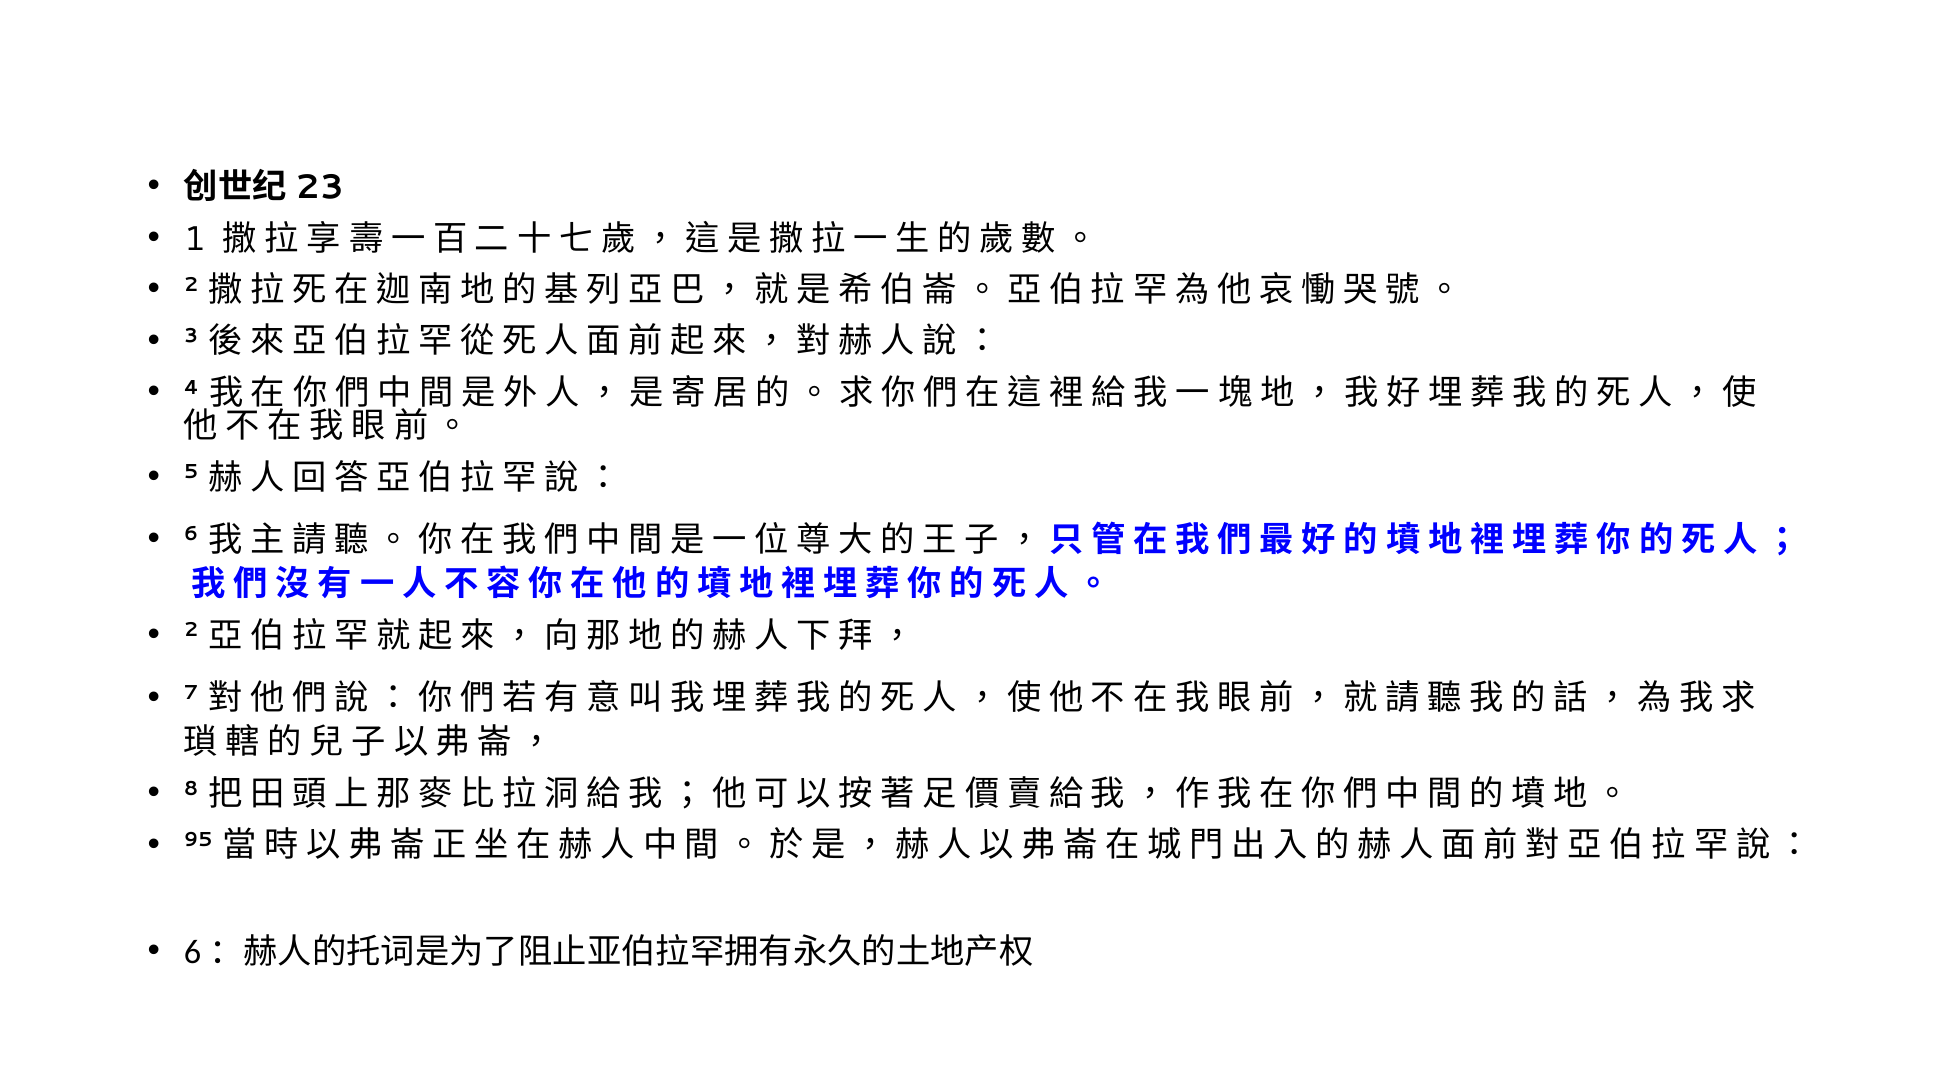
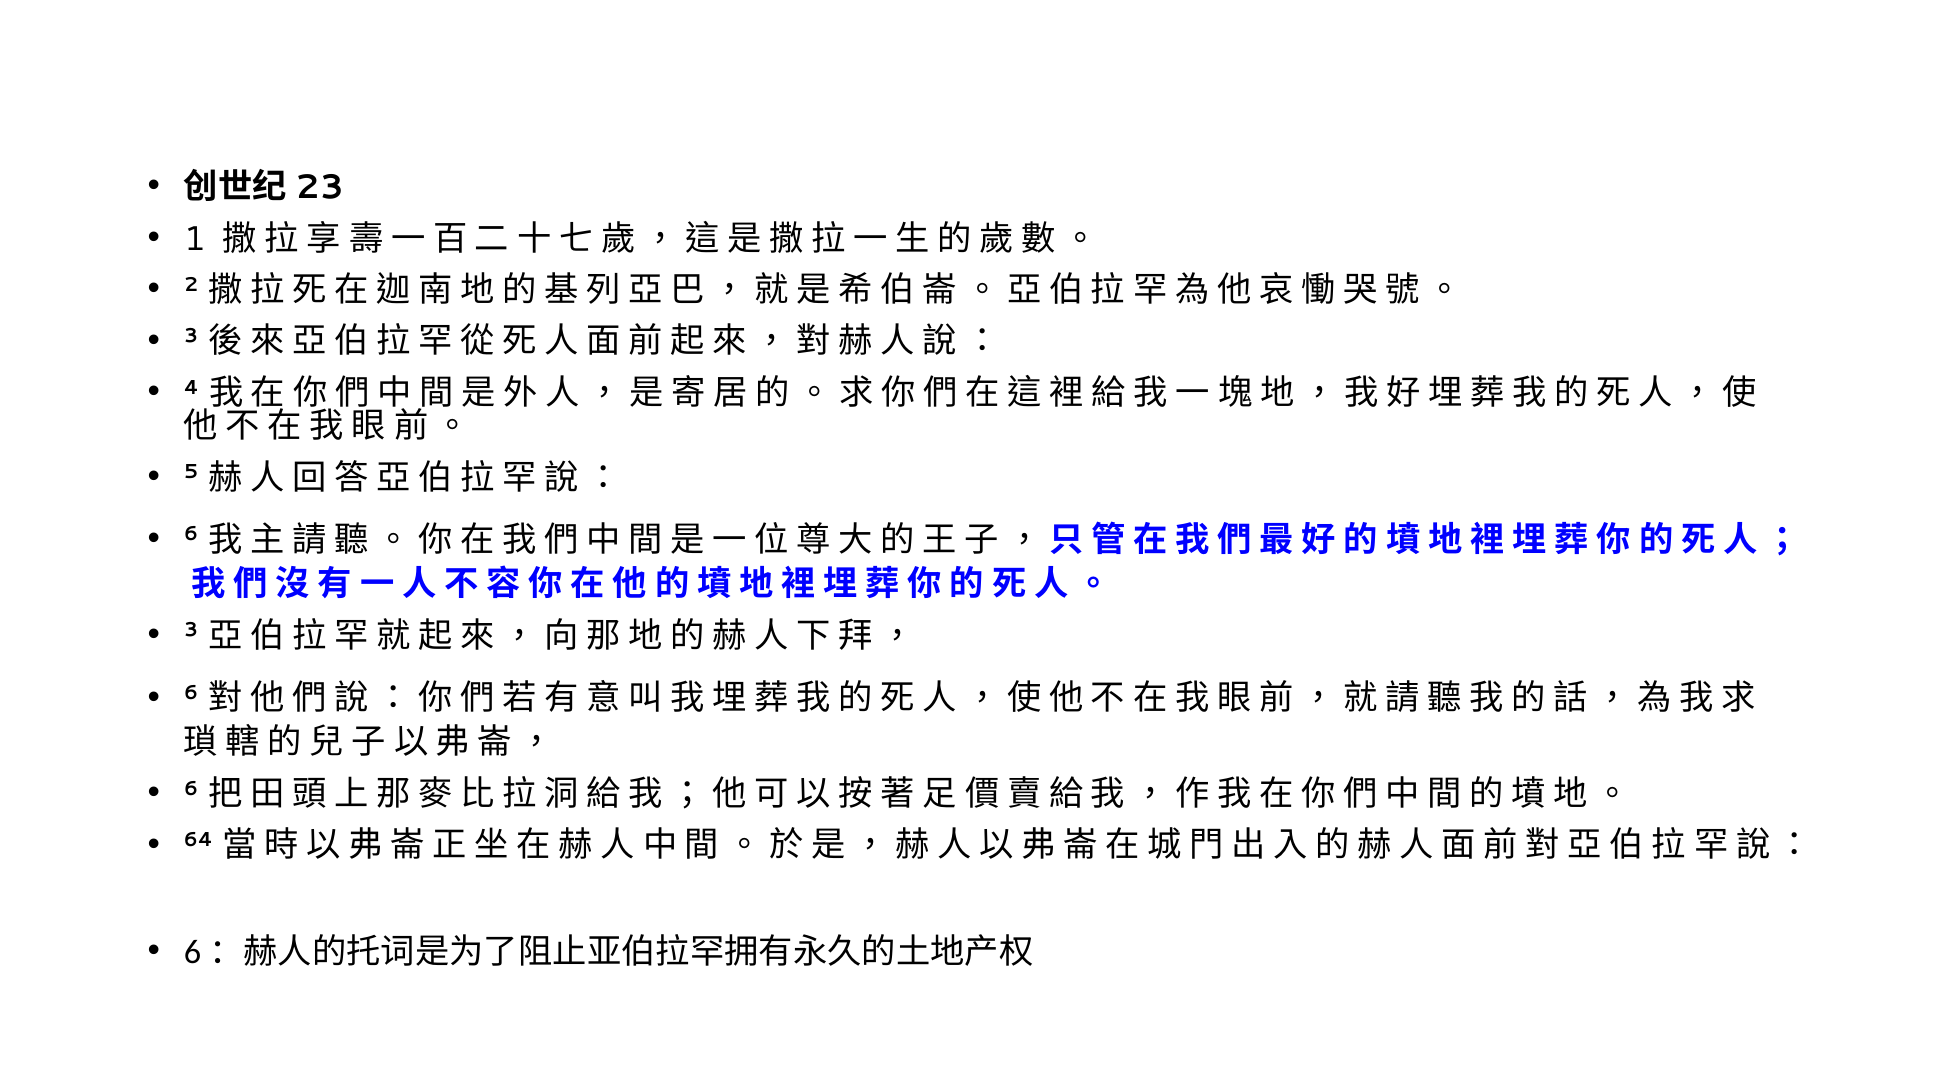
2 at (191, 631): 2 -> 3
7 at (191, 693): 7 -> 6
8 at (191, 789): 8 -> 6
95: 95 -> 64
